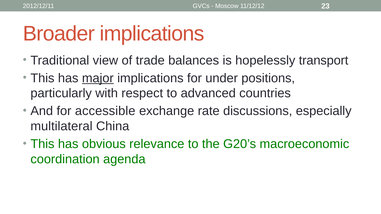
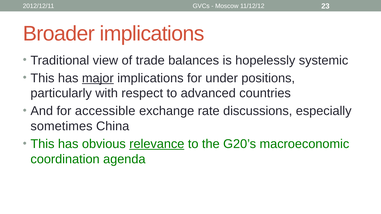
transport: transport -> systemic
multilateral: multilateral -> sometimes
relevance underline: none -> present
